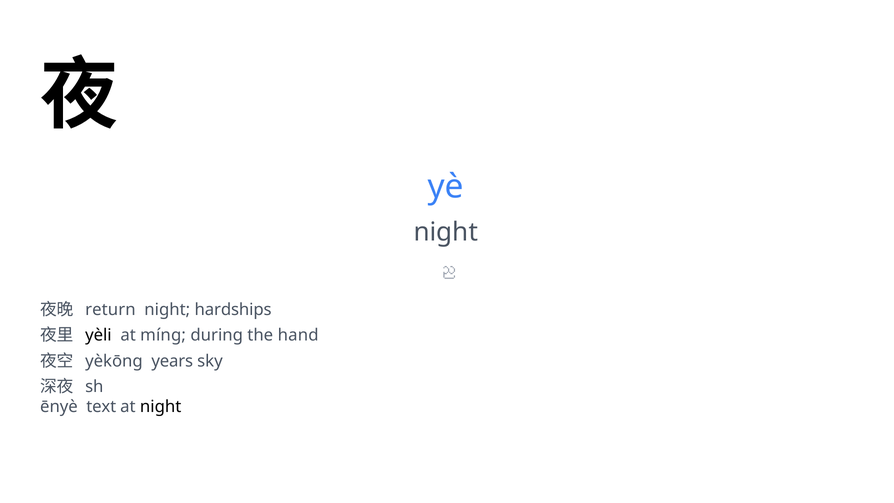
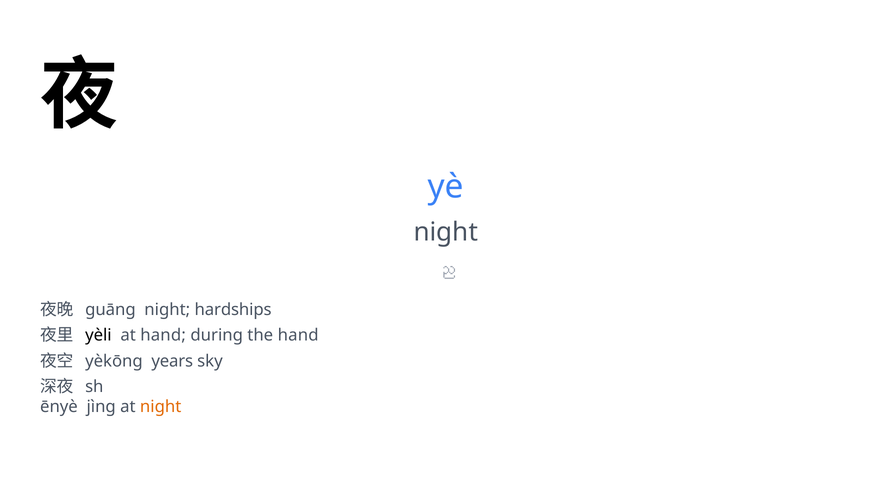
return: return -> guāng
at míng: míng -> hand
text: text -> jìng
night at (161, 407) colour: black -> orange
